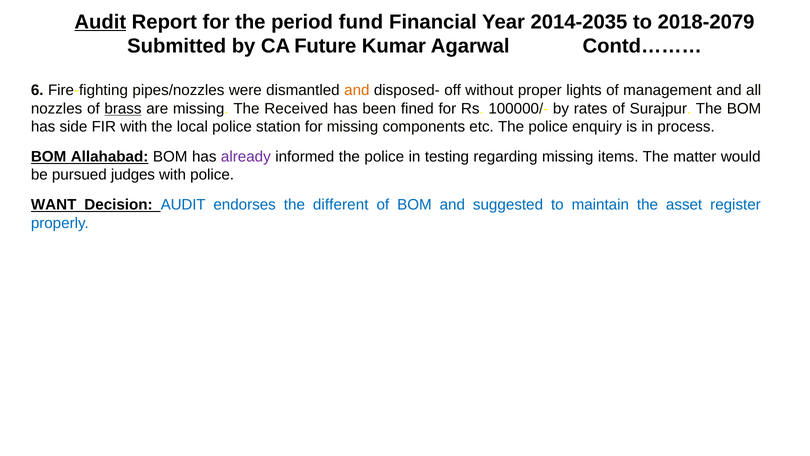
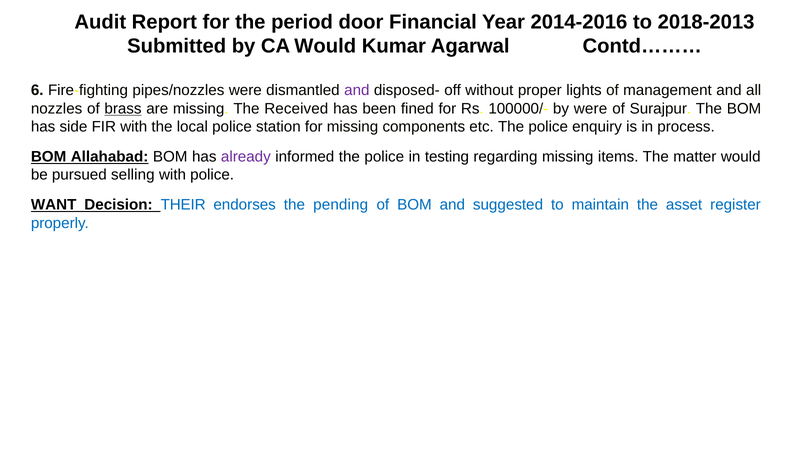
Audit at (100, 22) underline: present -> none
fund: fund -> door
2014-2035: 2014-2035 -> 2014-2016
2018-2079: 2018-2079 -> 2018-2013
CA Future: Future -> Would
and at (357, 90) colour: orange -> purple
by rates: rates -> were
judges: judges -> selling
Decision AUDIT: AUDIT -> THEIR
different: different -> pending
